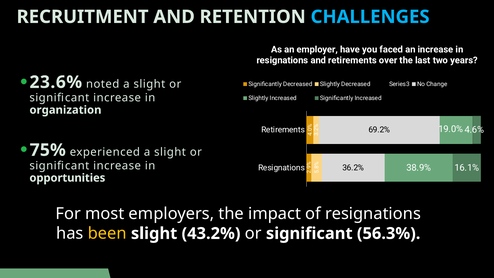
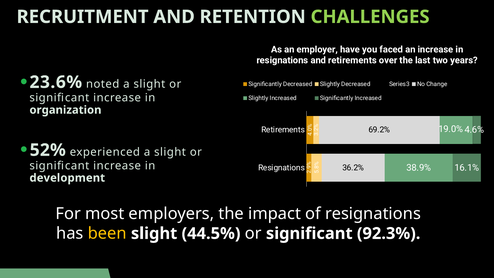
CHALLENGES colour: light blue -> light green
75%: 75% -> 52%
opportunities: opportunities -> development
43.2%: 43.2% -> 44.5%
56.3%: 56.3% -> 92.3%
